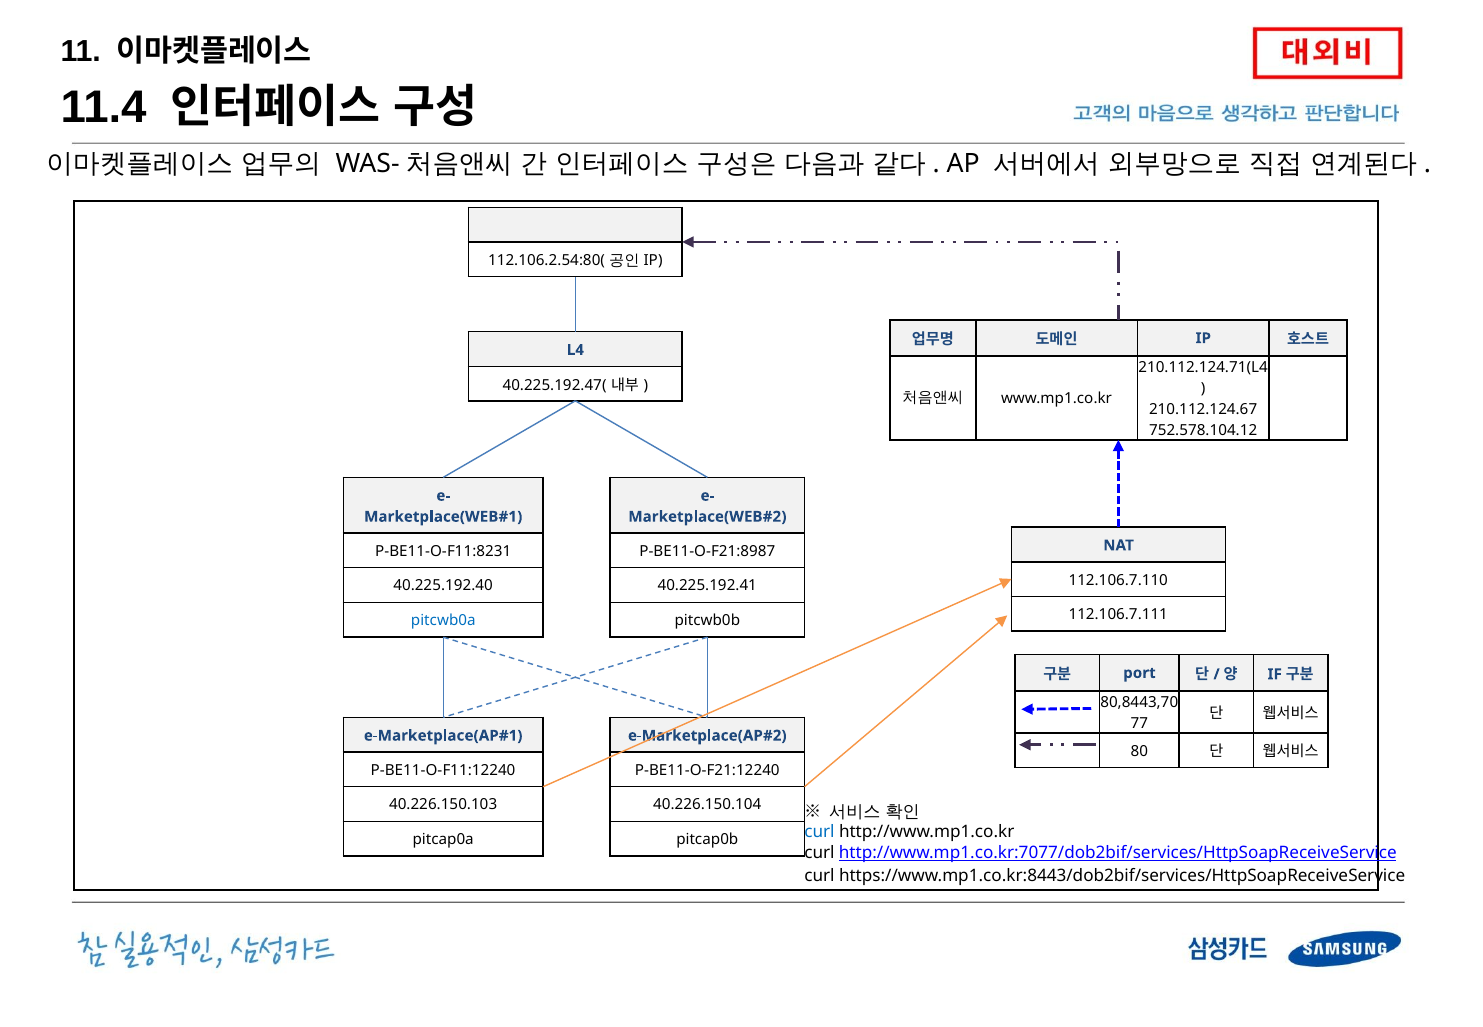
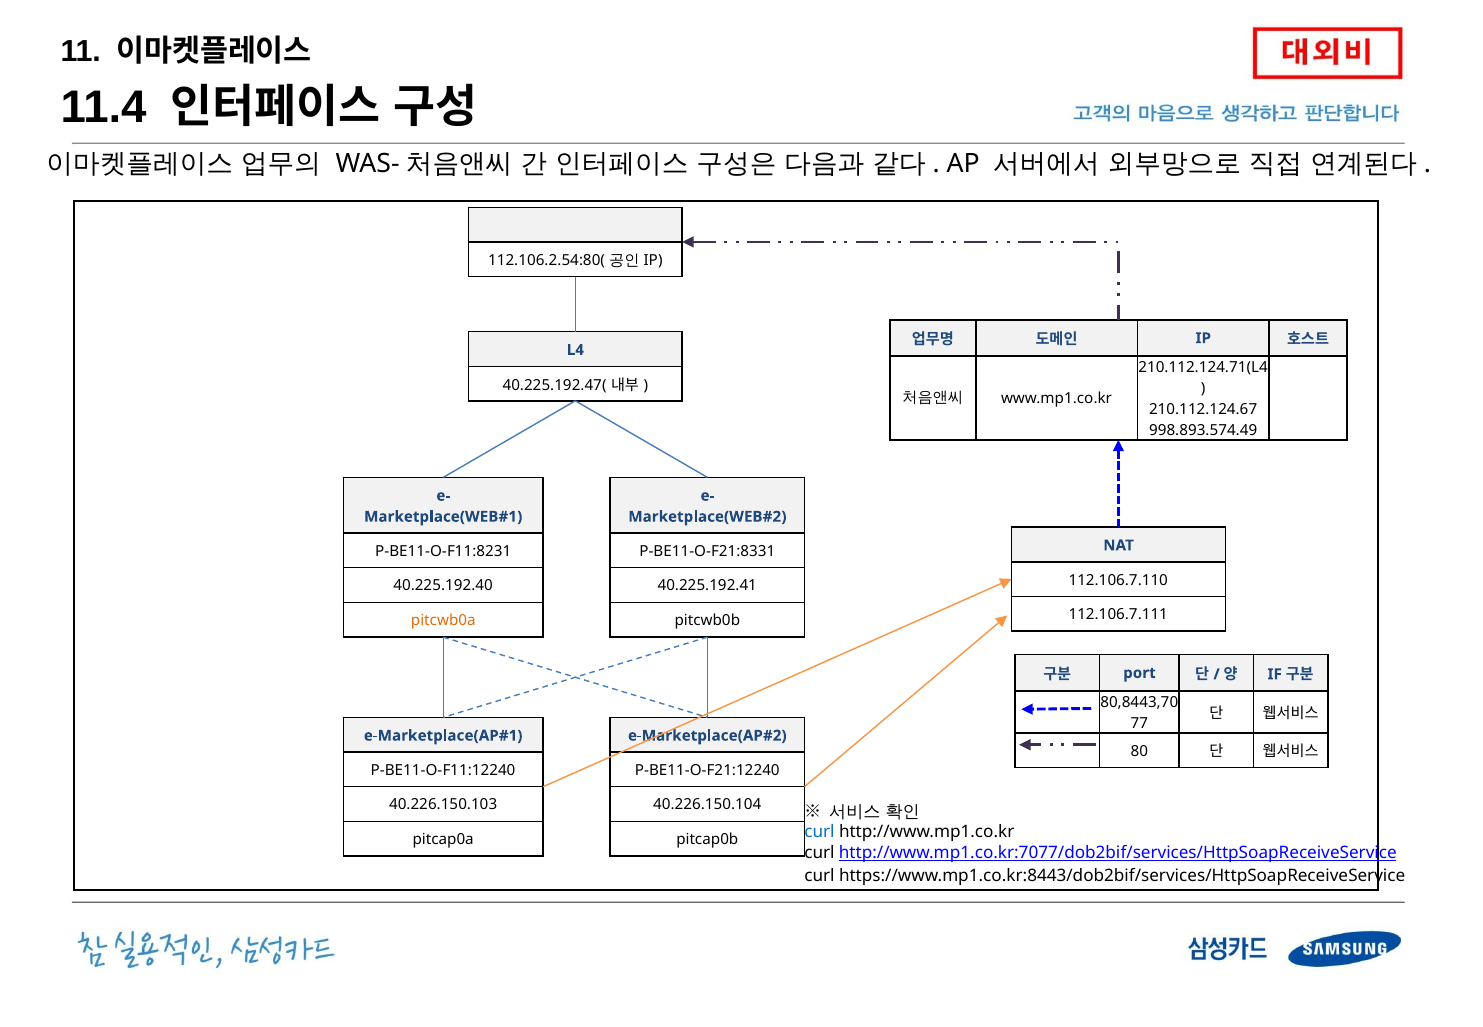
752.578.104.12: 752.578.104.12 -> 998.893.574.49
P-BE11-O-F21:8987: P-BE11-O-F21:8987 -> P-BE11-O-F21:8331
pitcwb0a colour: blue -> orange
